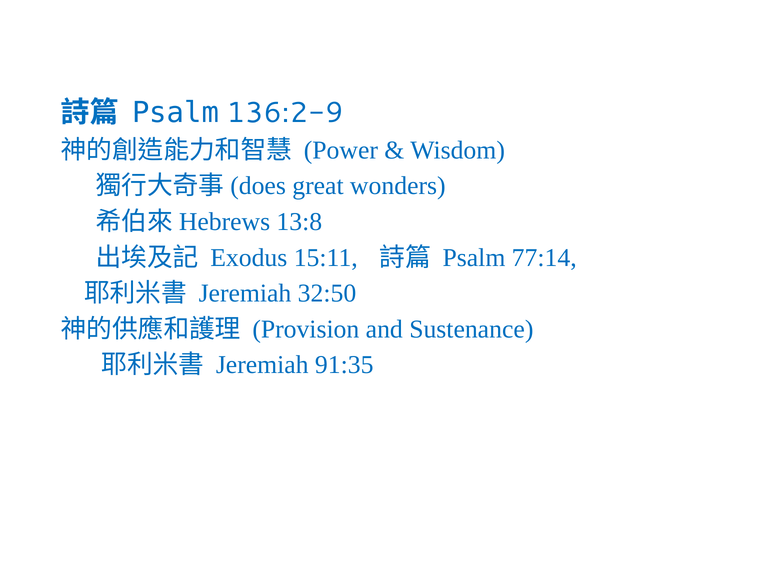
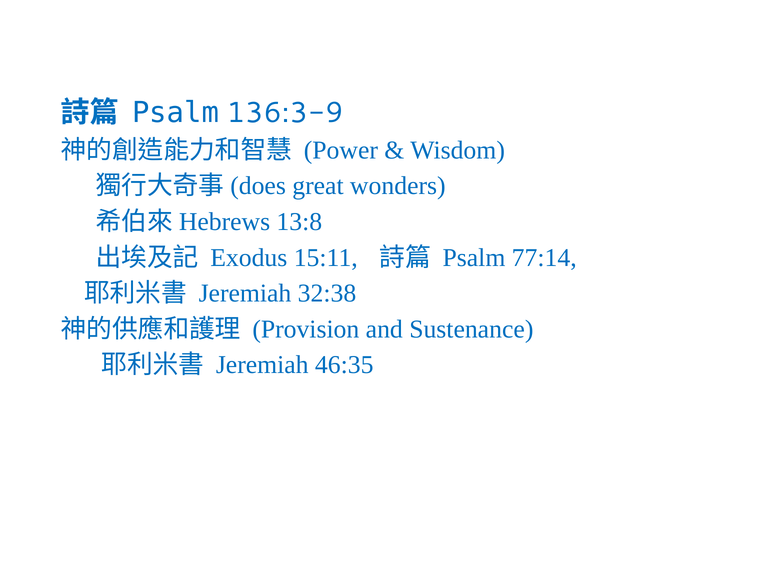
136:2-9: 136:2-9 -> 136:3-9
32:50: 32:50 -> 32:38
91:35: 91:35 -> 46:35
